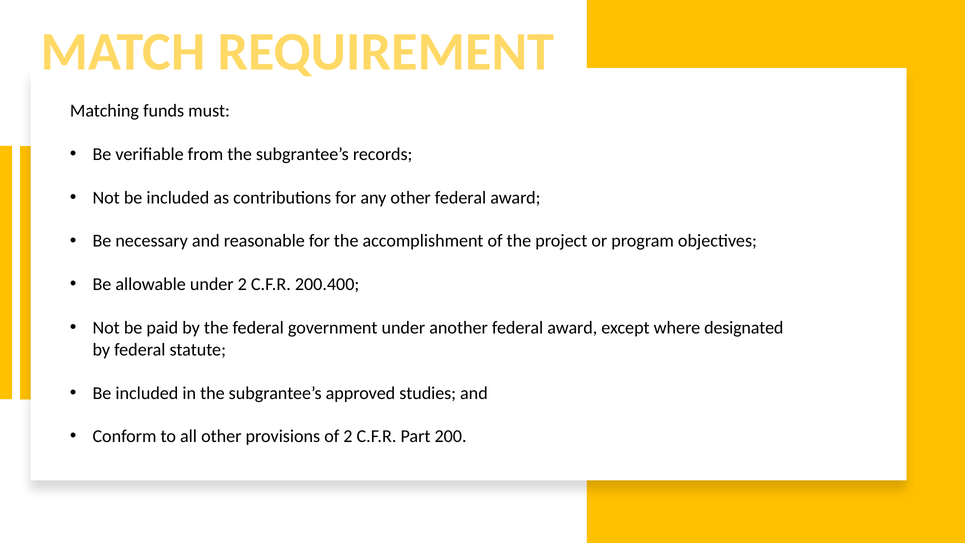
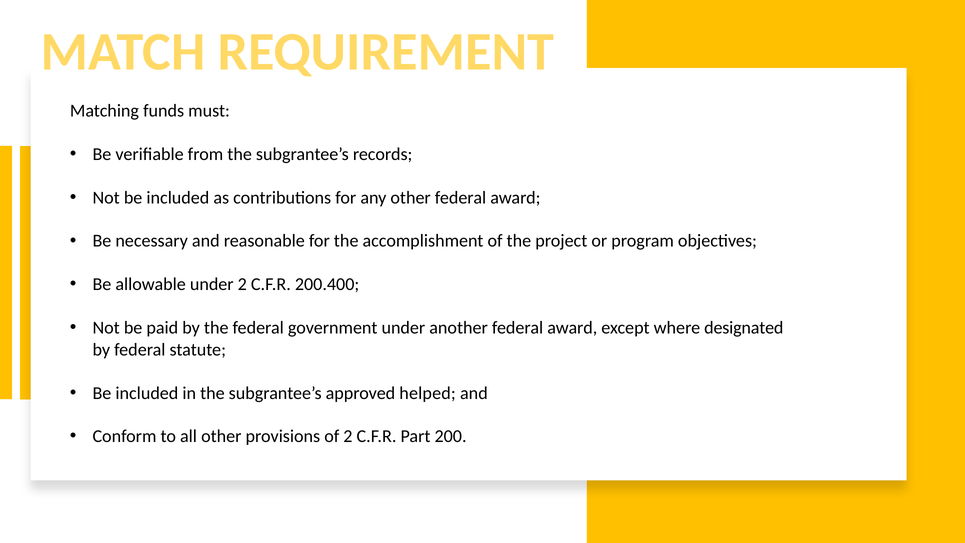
studies: studies -> helped
